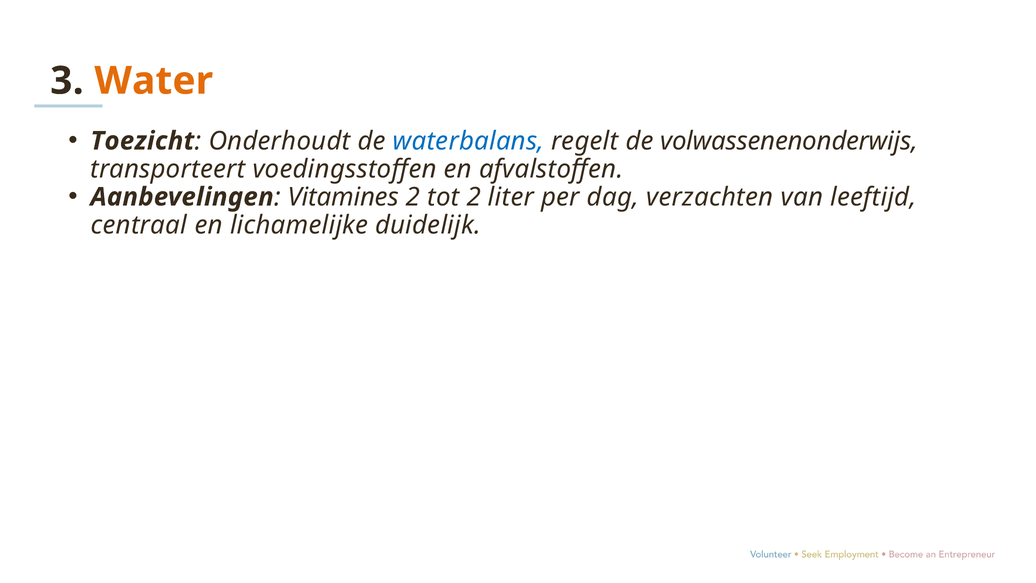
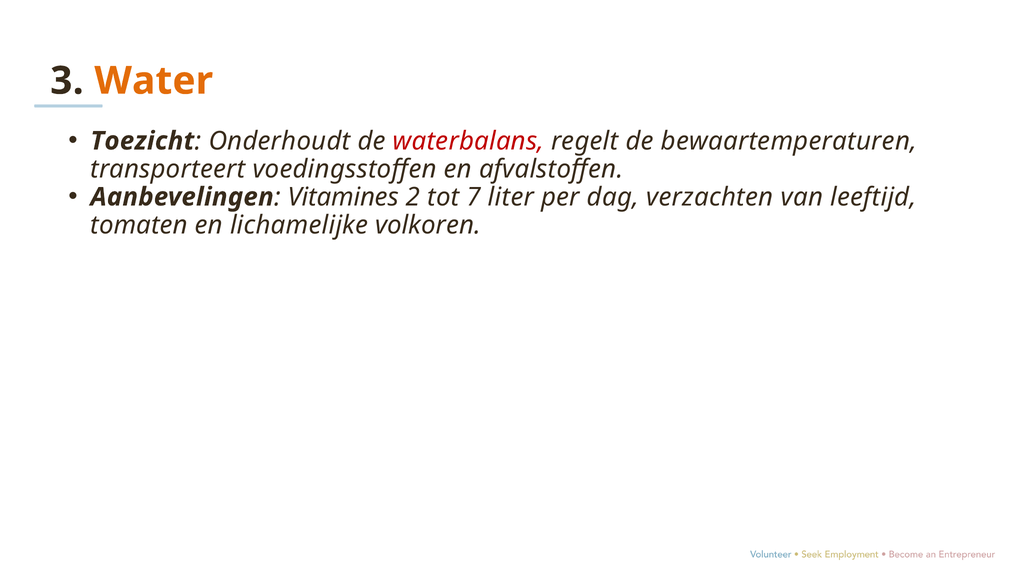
waterbalans colour: blue -> red
volwassenenonderwijs: volwassenenonderwijs -> bewaartemperaturen
tot 2: 2 -> 7
centraal: centraal -> tomaten
duidelijk: duidelijk -> volkoren
